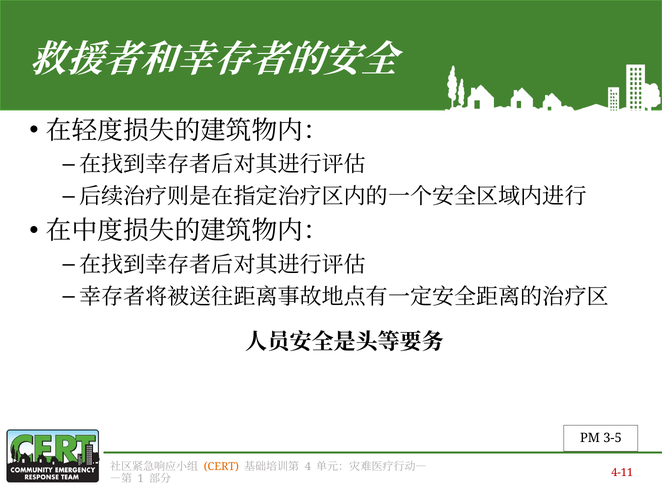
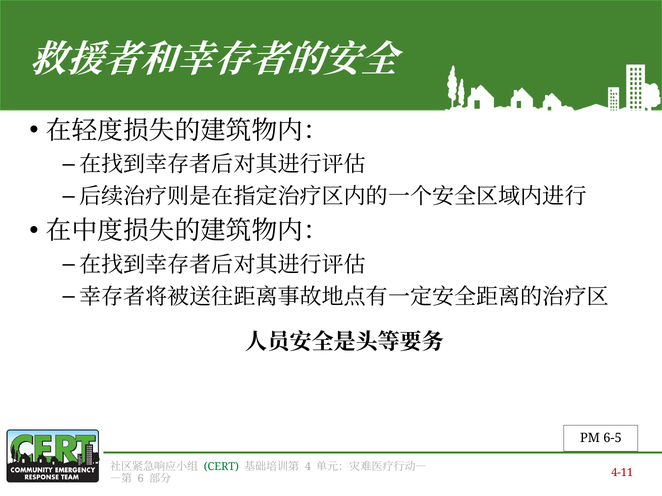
3-5: 3-5 -> 6-5
CERT colour: orange -> green
1: 1 -> 6
